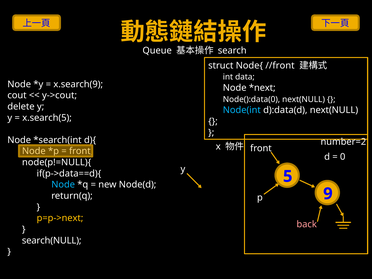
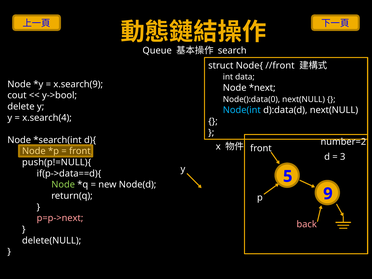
y->cout: y->cout -> y->bool
x.search(5: x.search(5 -> x.search(4
0: 0 -> 3
node(p!=NULL){: node(p!=NULL){ -> push(p!=NULL){
Node at (63, 185) colour: light blue -> light green
p=p->next colour: yellow -> pink
search(NULL: search(NULL -> delete(NULL
